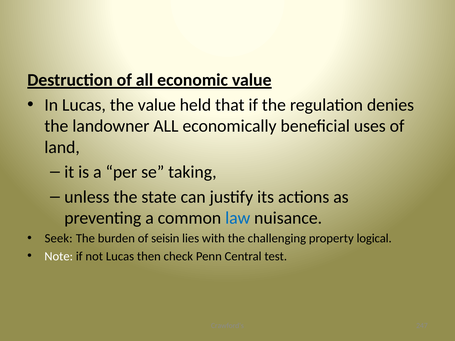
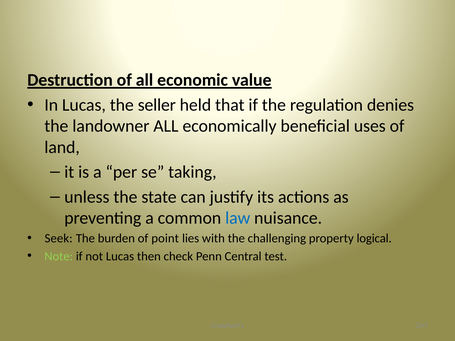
the value: value -> seller
seisin: seisin -> point
Note colour: white -> light green
